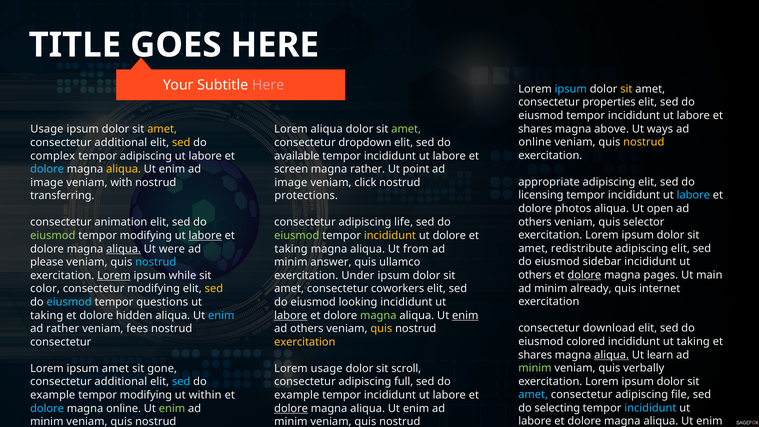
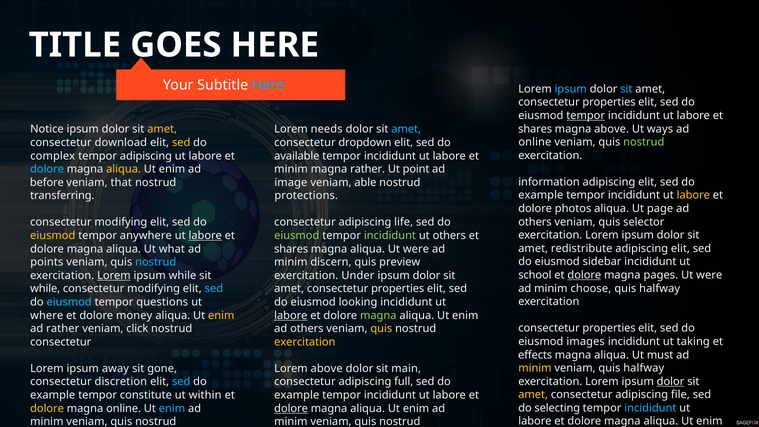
Here at (268, 85) colour: pink -> light blue
sit at (626, 89) colour: yellow -> light blue
tempor at (586, 116) underline: none -> present
Usage at (47, 129): Usage -> Notice
Lorem aliqua: aliqua -> needs
amet at (406, 129) colour: light green -> light blue
nostrud at (644, 142) colour: yellow -> light green
additional at (121, 143): additional -> download
screen at (291, 169): screen -> minim
appropriate: appropriate -> information
image at (47, 182): image -> before
with: with -> that
click: click -> able
licensing at (541, 195): licensing -> example
labore at (693, 195) colour: light blue -> yellow
open: open -> page
animation at (121, 222): animation -> modifying
eiusmod at (53, 236) colour: light green -> yellow
modifying at (146, 236): modifying -> anywhere
incididunt at (390, 236) colour: yellow -> light green
ut dolore: dolore -> others
aliqua at (124, 249) underline: present -> none
were: were -> what
taking at (291, 249): taking -> shares
aliqua Ut from: from -> were
please: please -> points
answer: answer -> discern
ullamco: ullamco -> preview
others at (535, 275): others -> school
main at (709, 275): main -> were
already: already -> choose
internet at (660, 288): internet -> halfway
color at (45, 289): color -> while
sed at (214, 289) colour: yellow -> light blue
coworkers at (398, 289): coworkers -> properties
taking at (47, 315): taking -> where
hidden: hidden -> money
enim at (221, 315) colour: light blue -> yellow
enim at (465, 315) underline: present -> none
download at (609, 328): download -> properties
fees: fees -> click
colored: colored -> images
shares at (535, 355): shares -> effects
aliqua at (612, 355) underline: present -> none
learn: learn -> must
minim at (535, 368) colour: light green -> yellow
veniam quis verbally: verbally -> halfway
ipsum amet: amet -> away
Lorem usage: usage -> above
scroll: scroll -> main
dolor at (671, 381) underline: none -> present
additional at (121, 382): additional -> discretion
amet at (533, 395) colour: light blue -> yellow
modifying at (146, 395): modifying -> constitute
dolore at (47, 408) colour: light blue -> yellow
enim at (172, 408) colour: light green -> light blue
